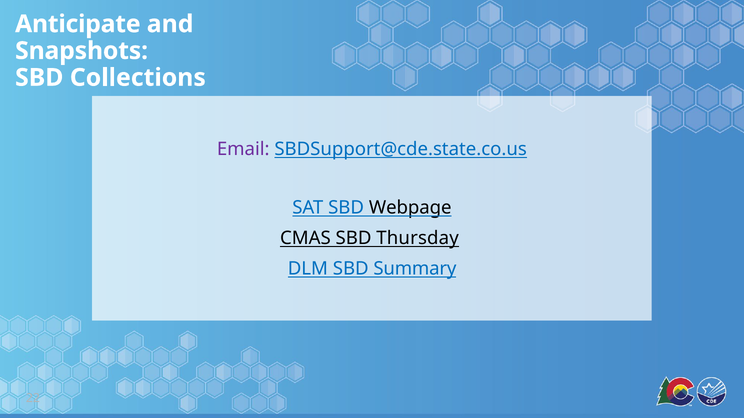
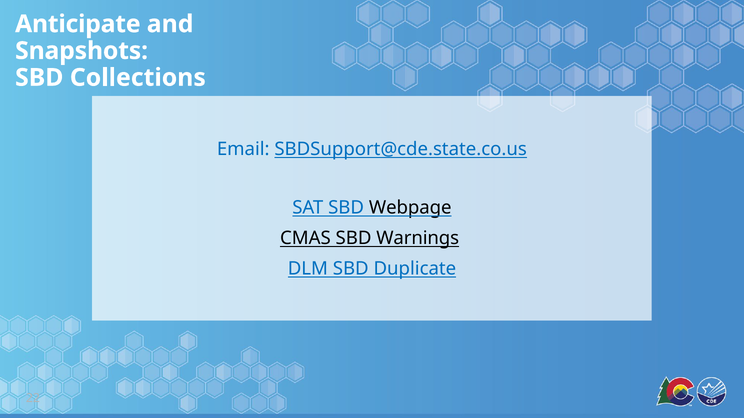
Email colour: purple -> blue
Thursday: Thursday -> Warnings
Summary: Summary -> Duplicate
